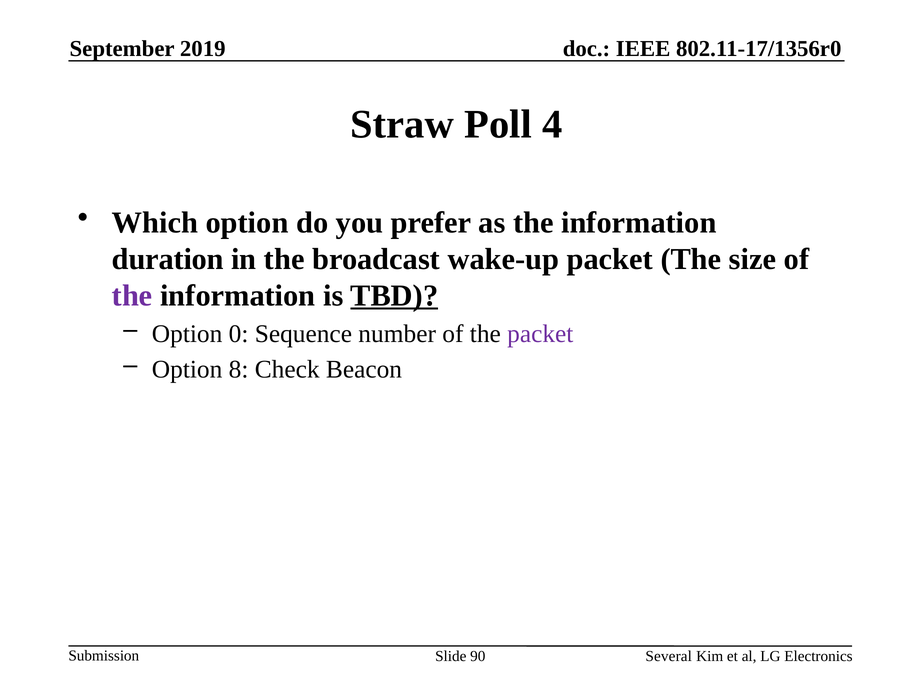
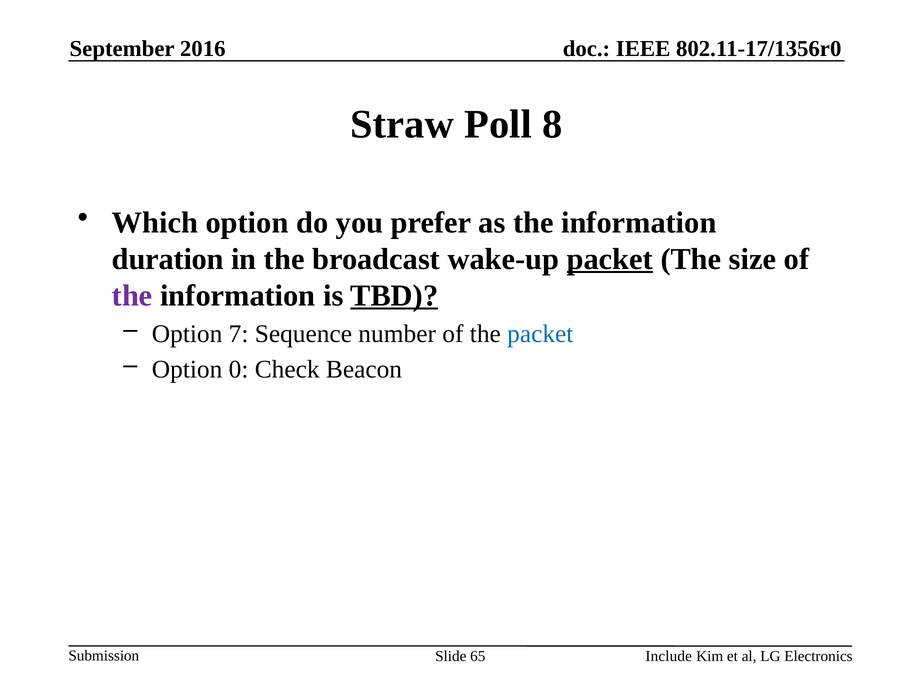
2019: 2019 -> 2016
4: 4 -> 8
packet at (610, 259) underline: none -> present
0: 0 -> 7
packet at (540, 334) colour: purple -> blue
8: 8 -> 0
90: 90 -> 65
Several: Several -> Include
